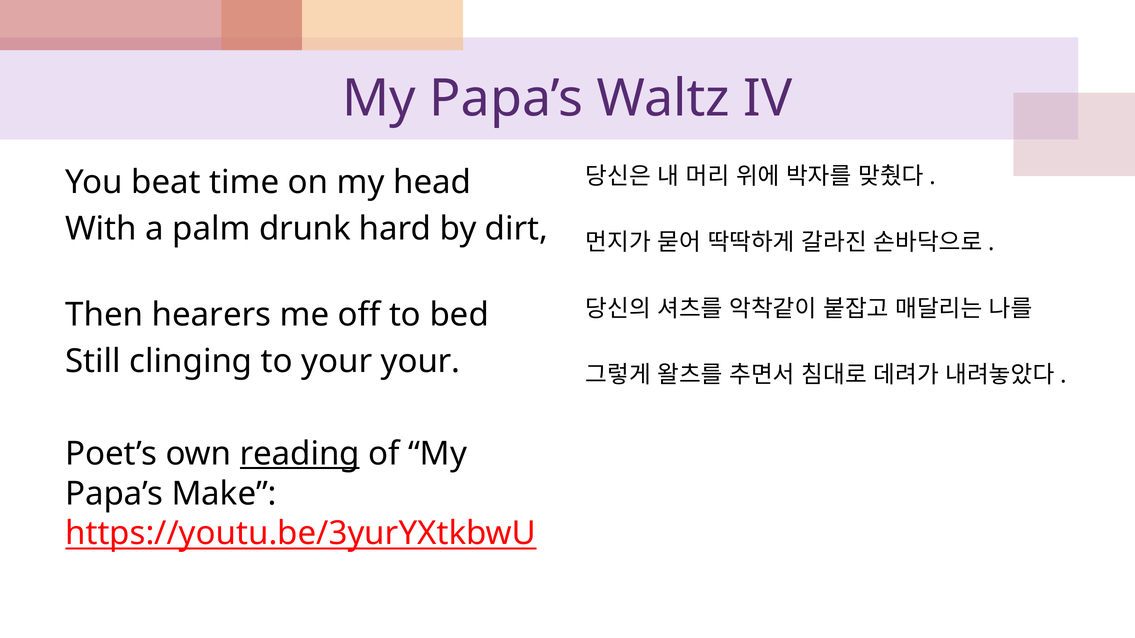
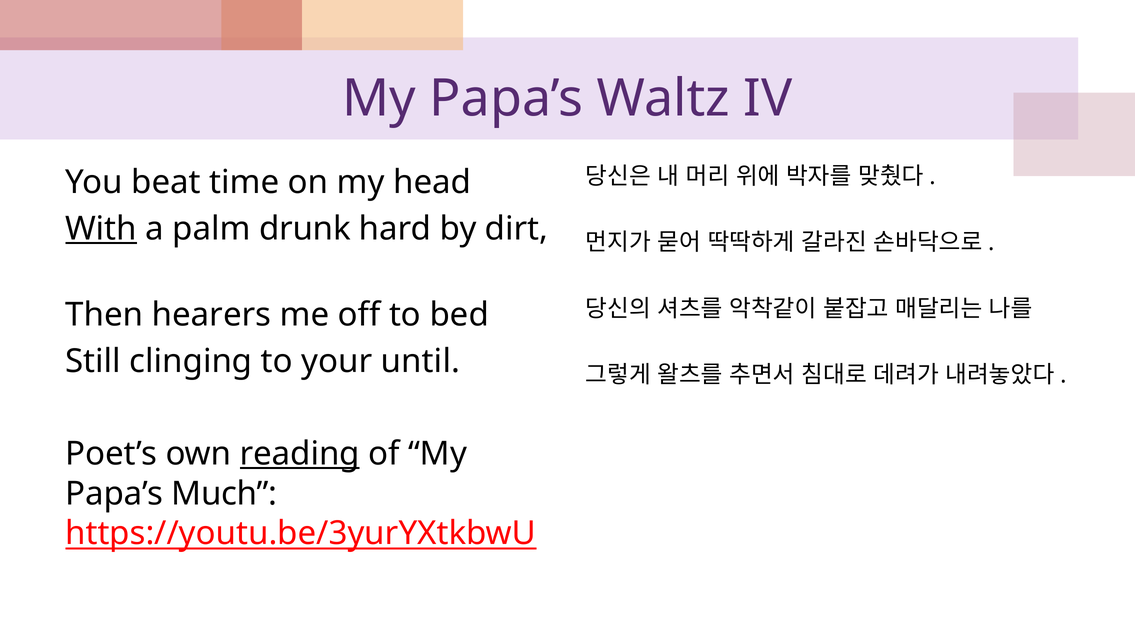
With underline: none -> present
your your: your -> until
Make: Make -> Much
